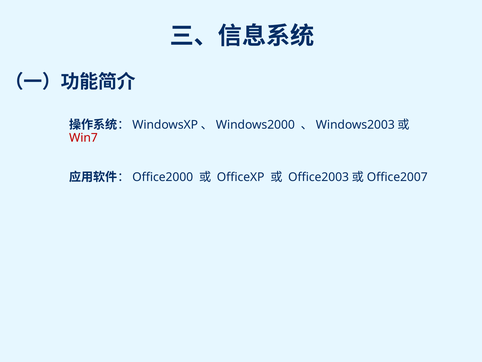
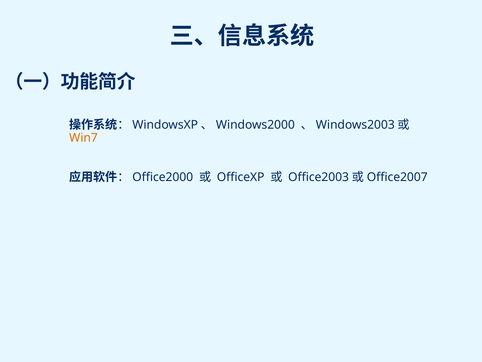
Win7 colour: red -> orange
